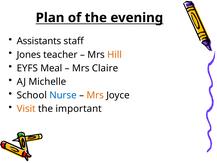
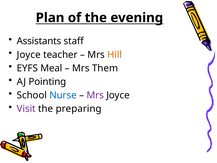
Jones at (29, 55): Jones -> Joyce
Claire: Claire -> Them
Michelle: Michelle -> Pointing
Mrs at (95, 95) colour: orange -> purple
Visit colour: orange -> purple
important: important -> preparing
